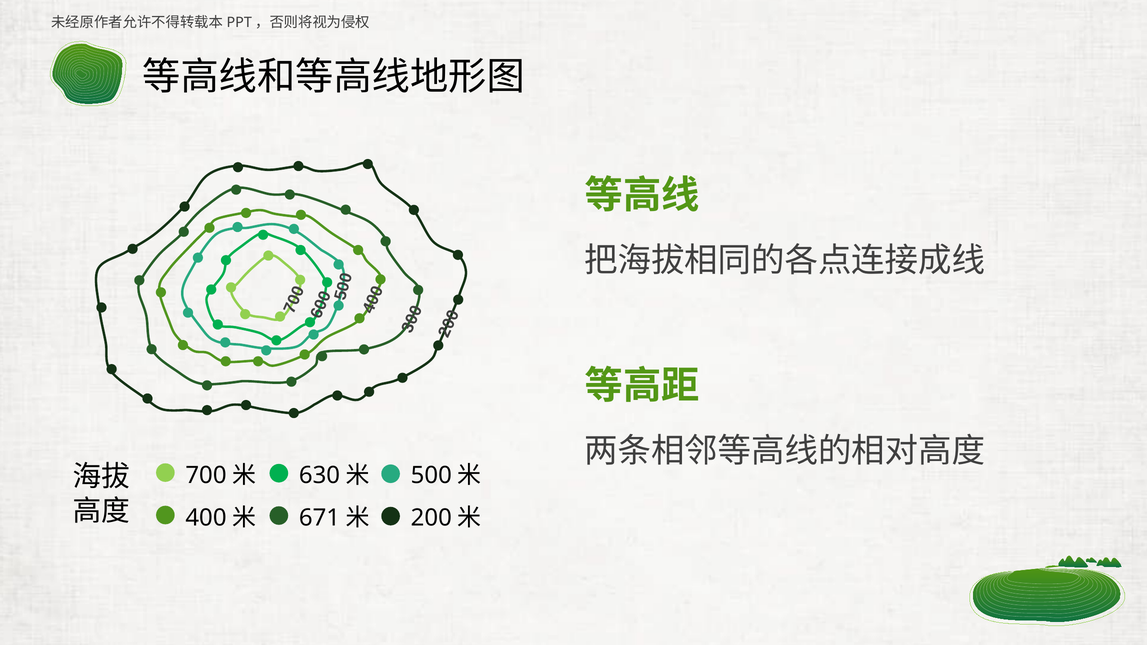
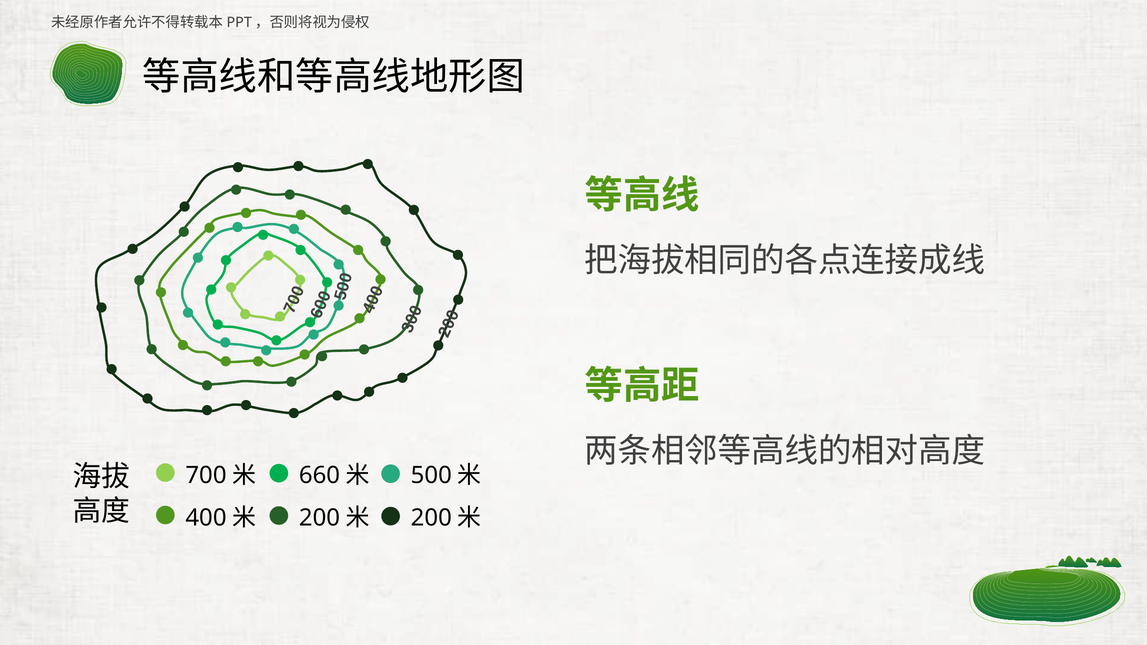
630: 630 -> 660
671 at (320, 518): 671 -> 200
